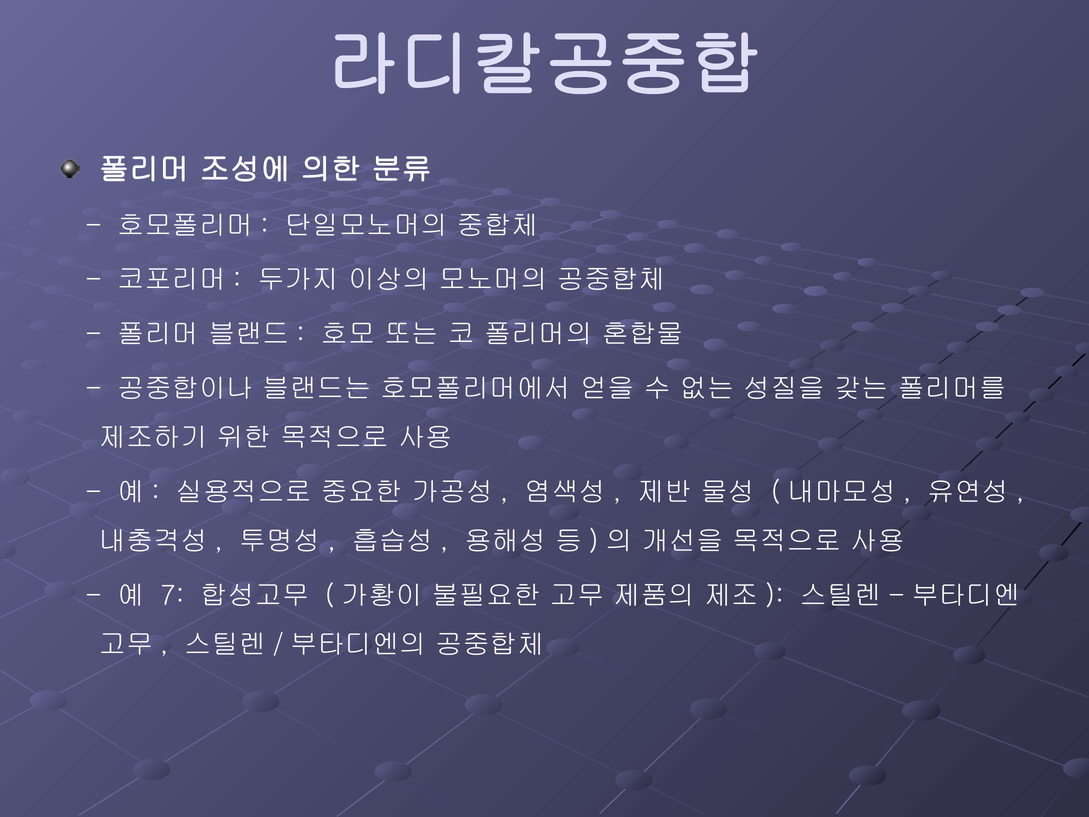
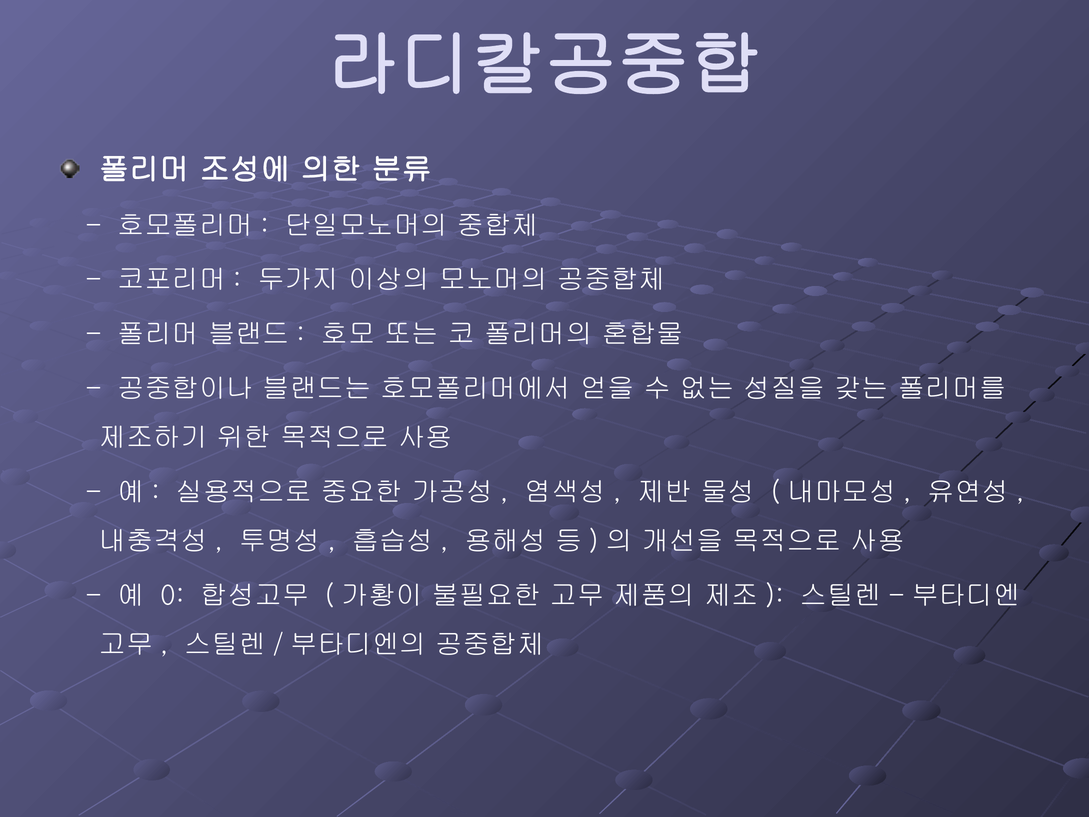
7: 7 -> 0
